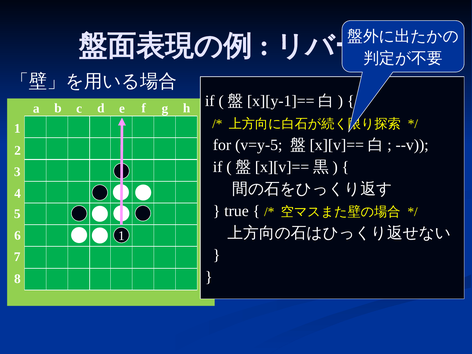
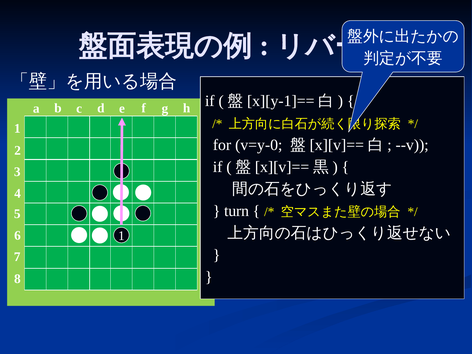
v=y-5: v=y-5 -> v=y-0
true: true -> turn
